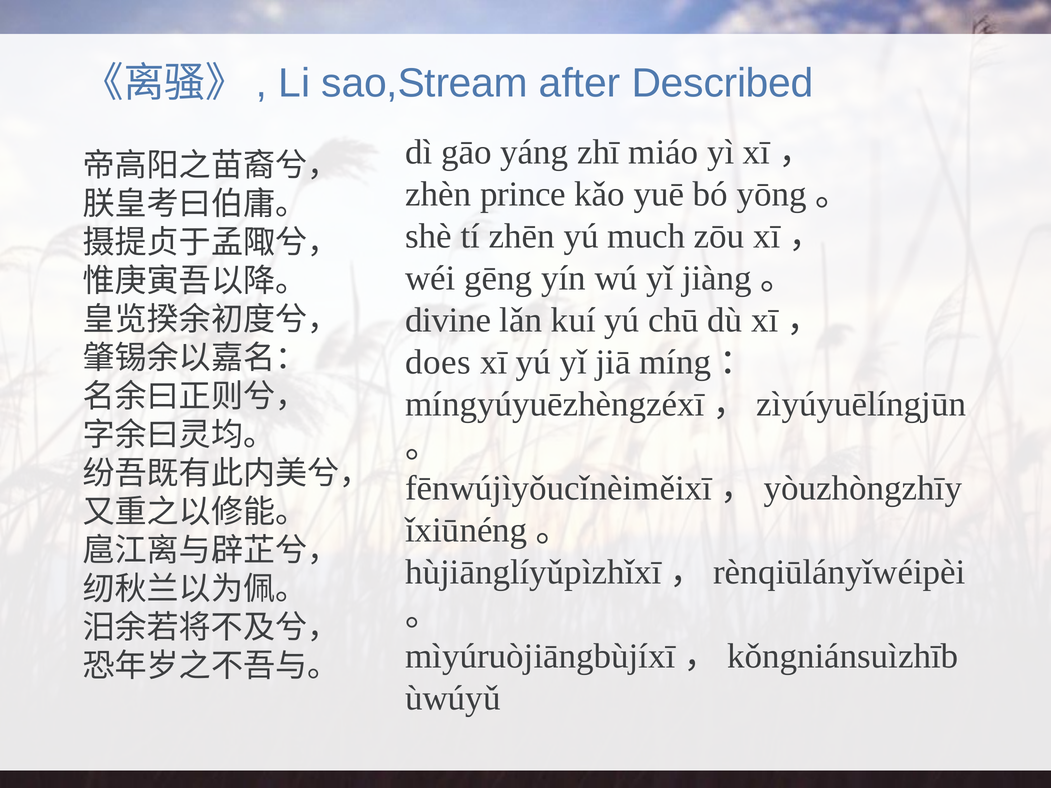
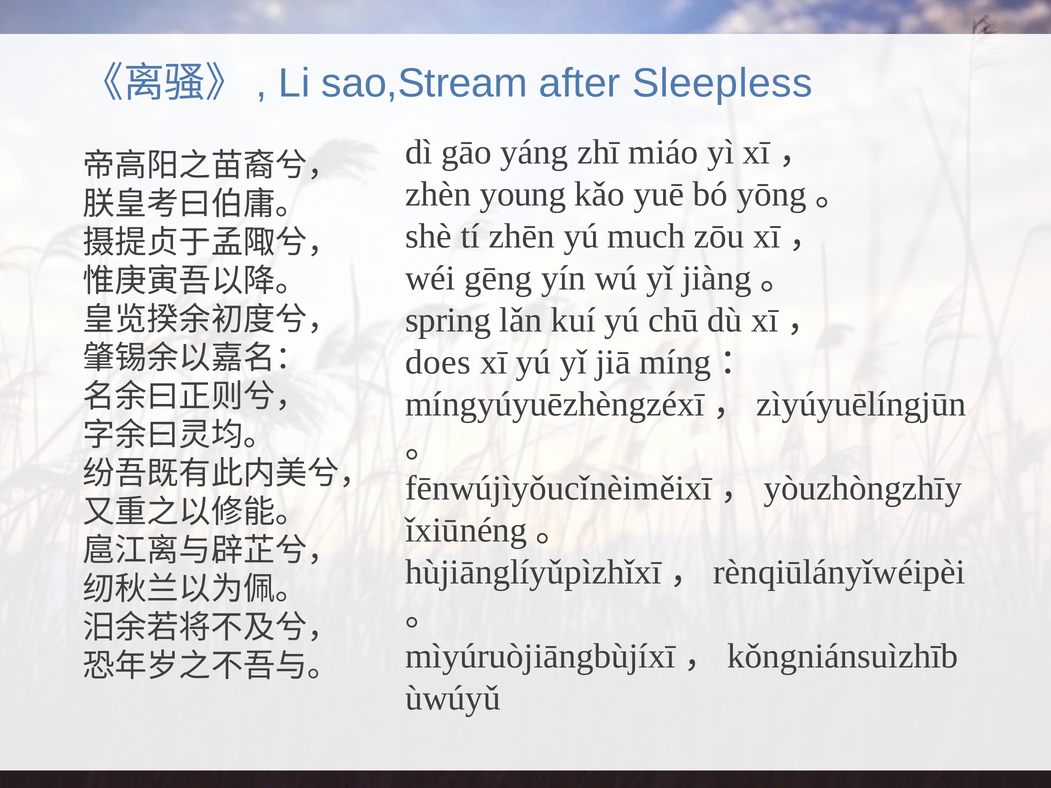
Described: Described -> Sleepless
prince: prince -> young
divine: divine -> spring
